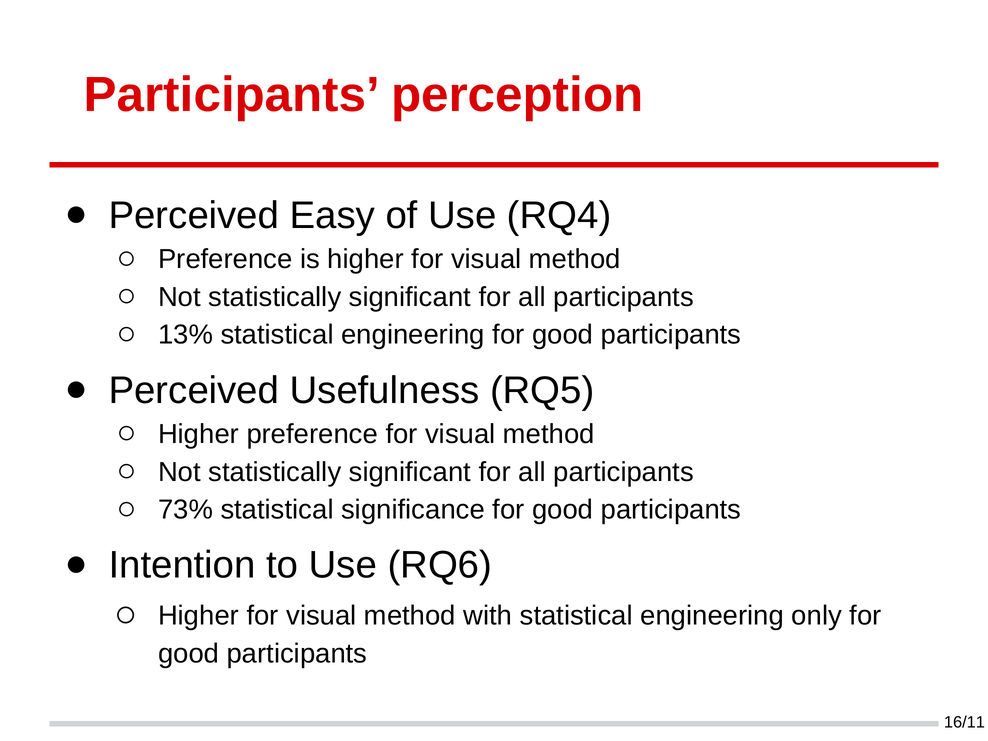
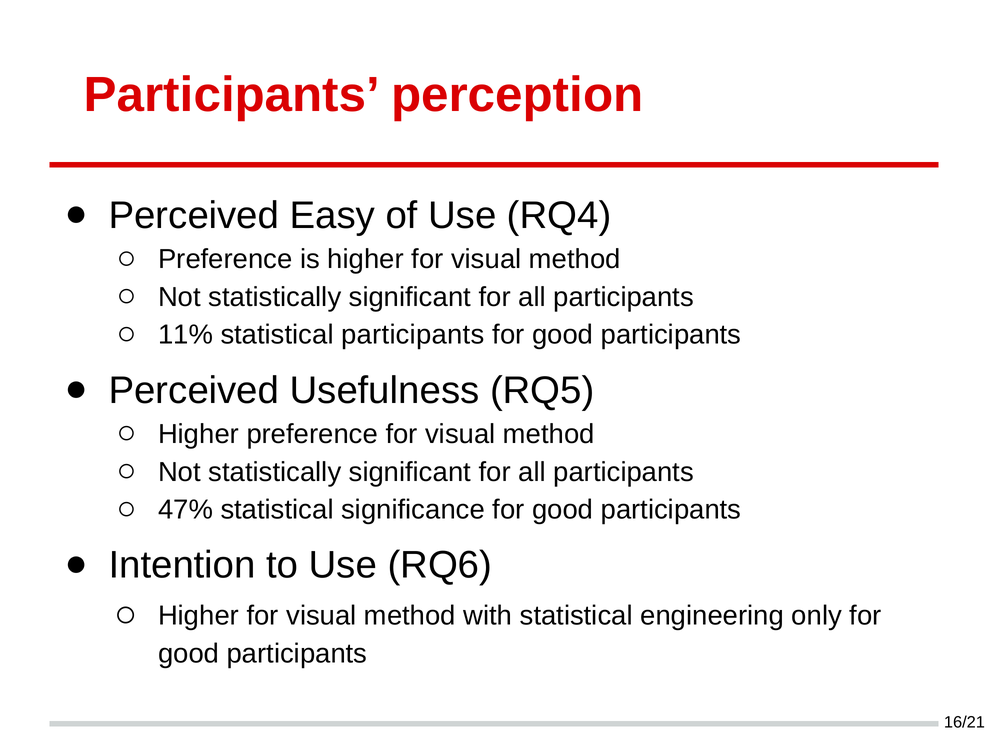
13%: 13% -> 11%
engineering at (413, 335): engineering -> participants
73%: 73% -> 47%
16/11: 16/11 -> 16/21
